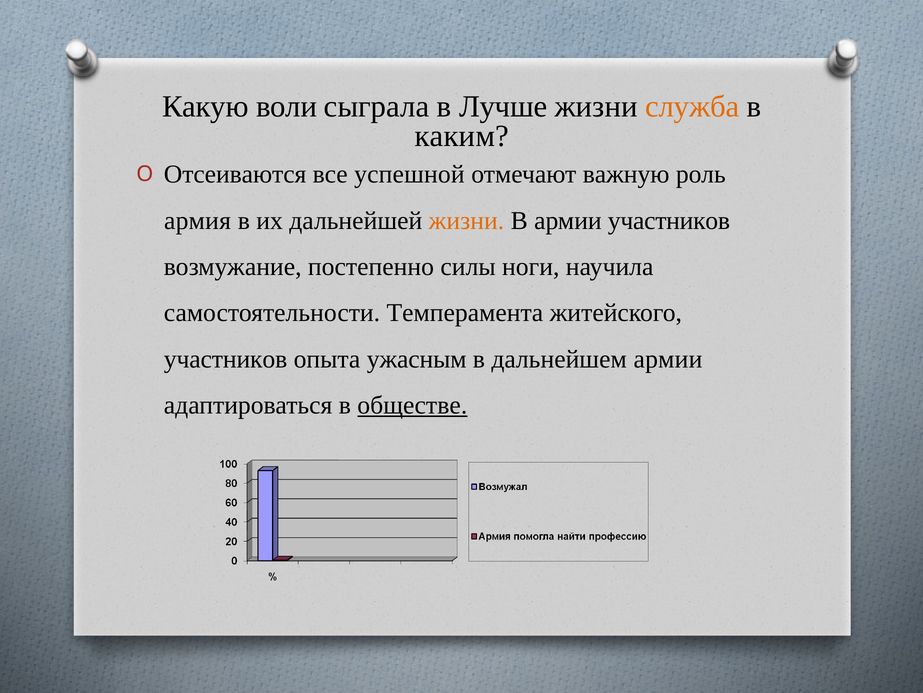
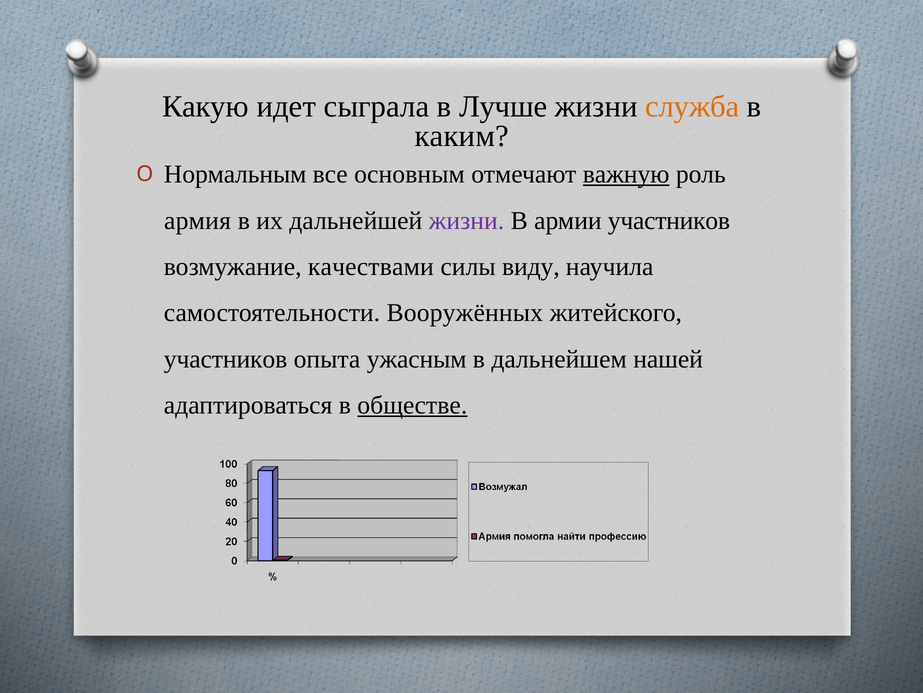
воли: воли -> идет
Отсеиваются: Отсеиваются -> Нормальным
успешной: успешной -> основным
важную underline: none -> present
жизни at (466, 220) colour: orange -> purple
постепенно: постепенно -> качествами
ноги: ноги -> виду
Темперамента: Темперамента -> Вооружённых
дальнейшем армии: армии -> нашей
